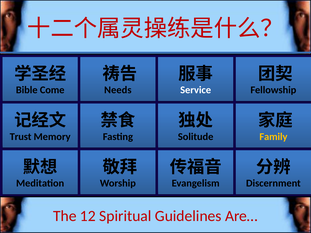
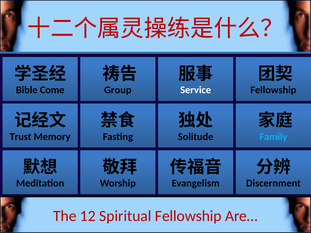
Needs: Needs -> Group
Family colour: yellow -> light blue
Spiritual Guidelines: Guidelines -> Fellowship
